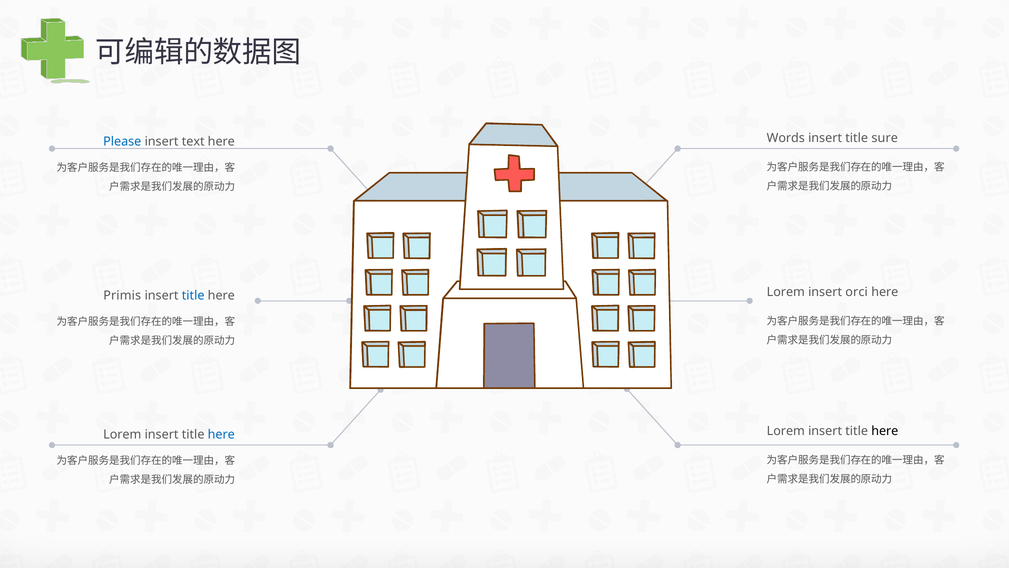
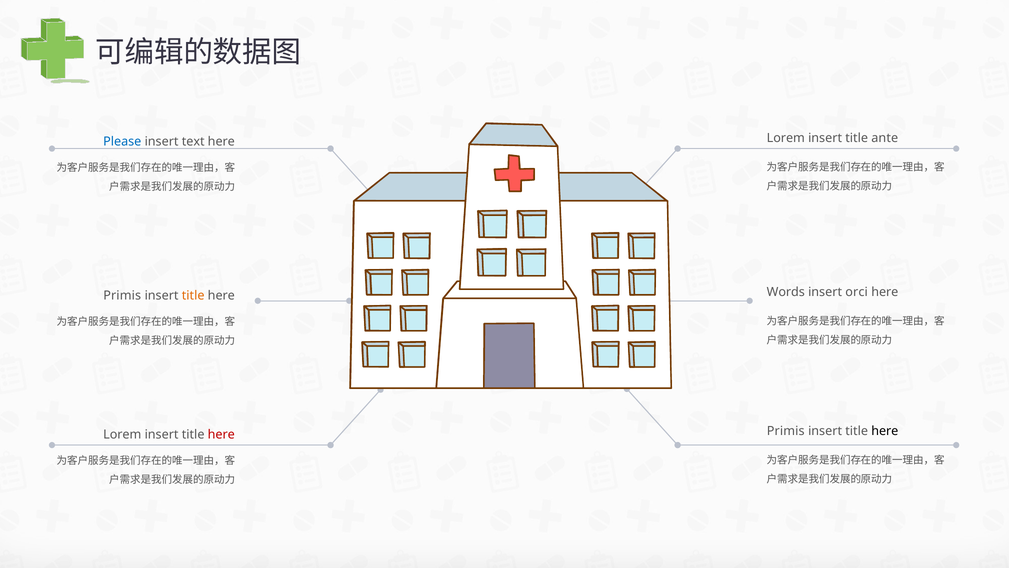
Words at (786, 138): Words -> Lorem
sure: sure -> ante
Lorem at (786, 292): Lorem -> Words
title at (193, 295) colour: blue -> orange
Lorem at (786, 431): Lorem -> Primis
here at (221, 434) colour: blue -> red
